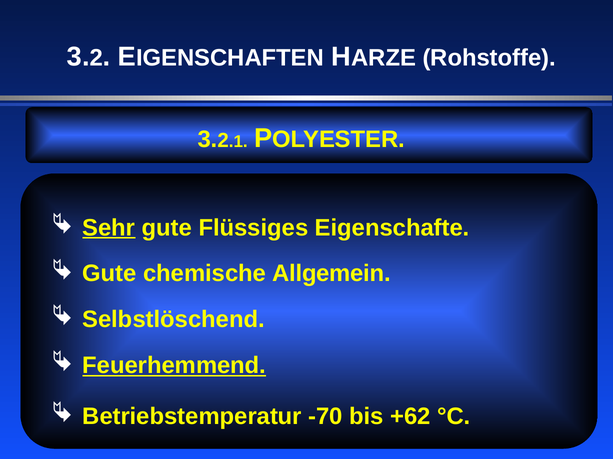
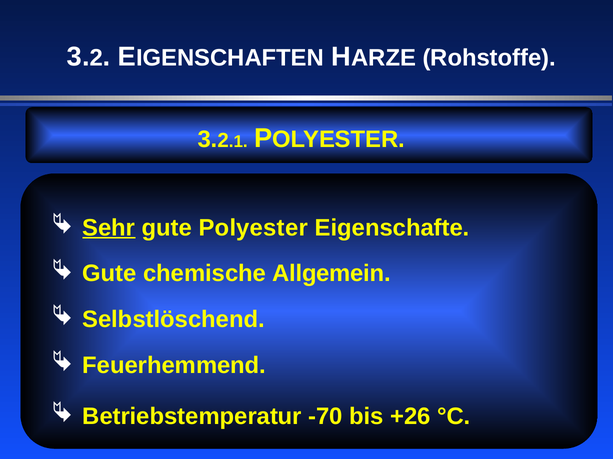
Flüssiges: Flüssiges -> Polyester
Feuerhemmend underline: present -> none
+62: +62 -> +26
